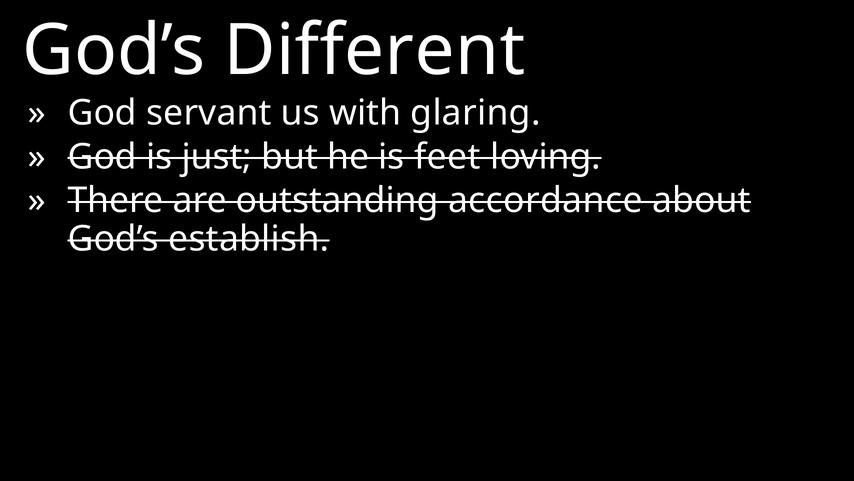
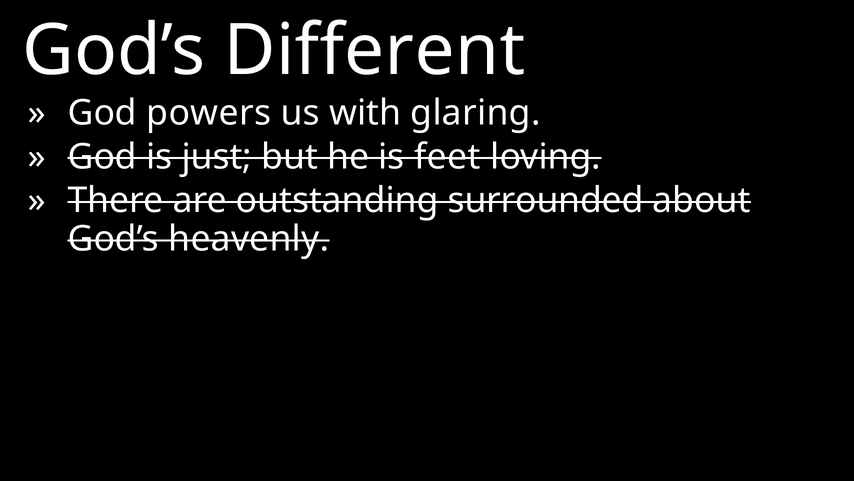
servant: servant -> powers
accordance: accordance -> surrounded
establish: establish -> heavenly
